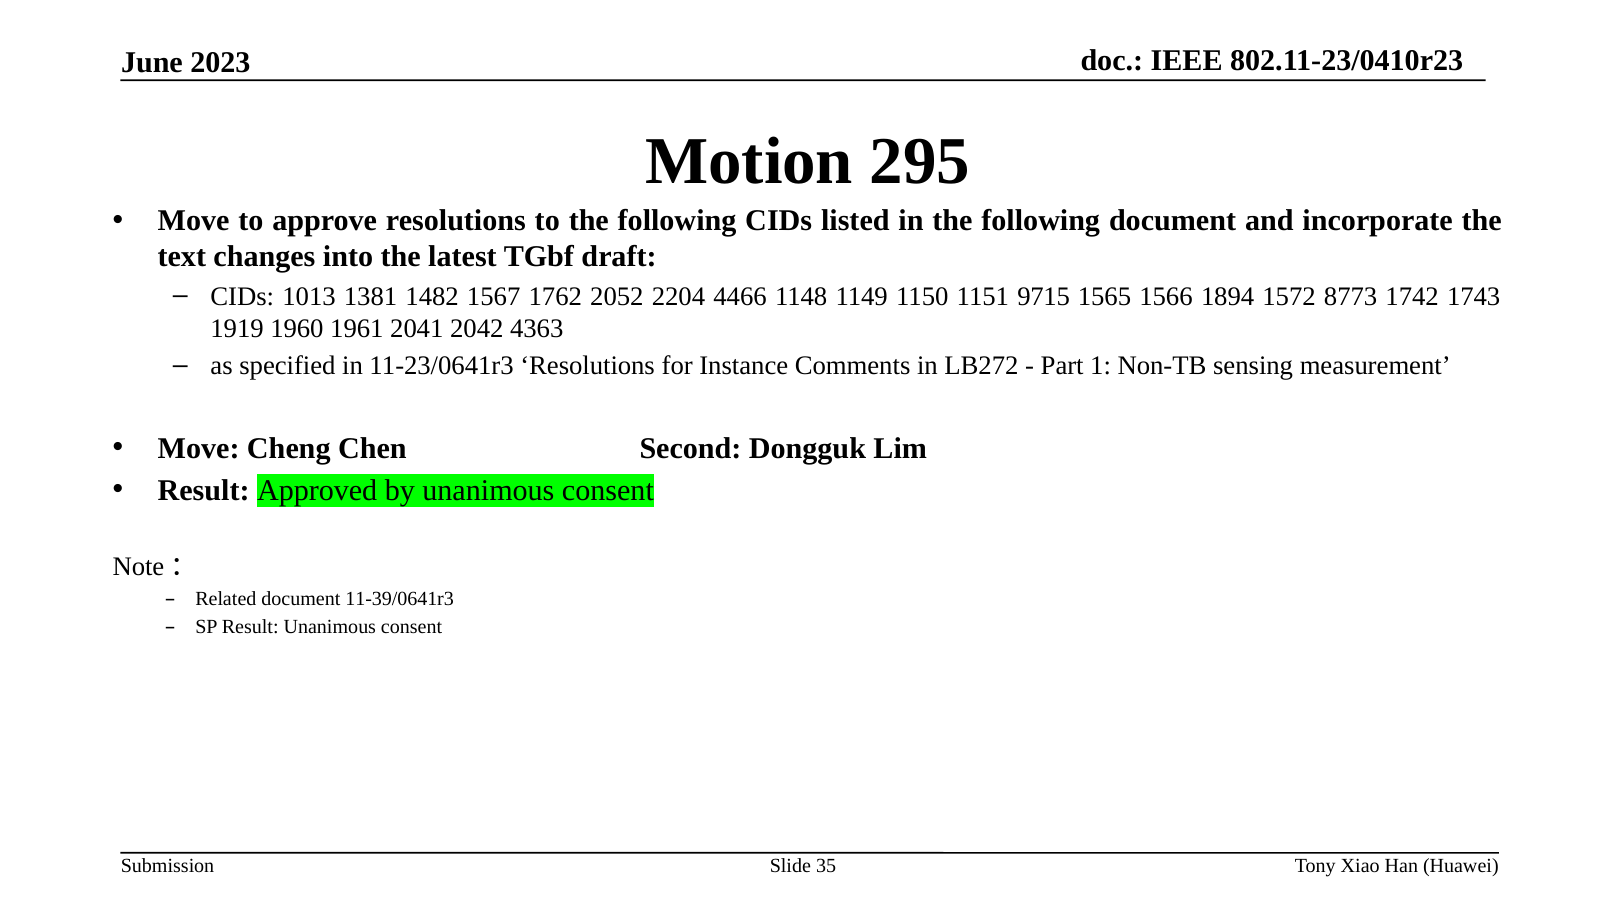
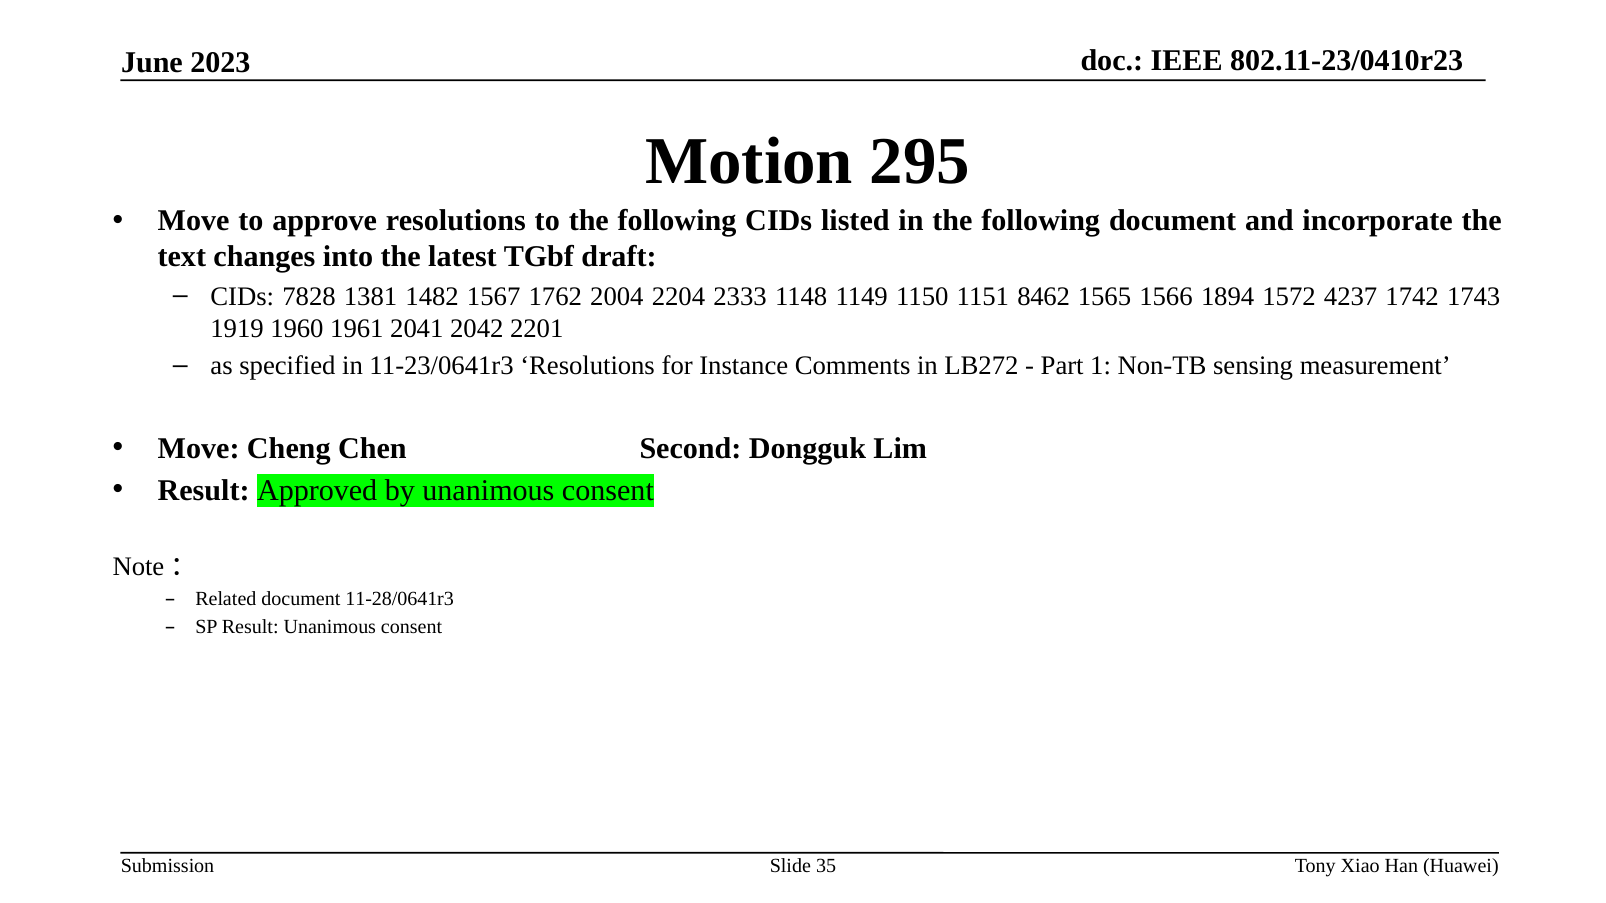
1013: 1013 -> 7828
2052: 2052 -> 2004
4466: 4466 -> 2333
9715: 9715 -> 8462
8773: 8773 -> 4237
4363: 4363 -> 2201
11-39/0641r3: 11-39/0641r3 -> 11-28/0641r3
